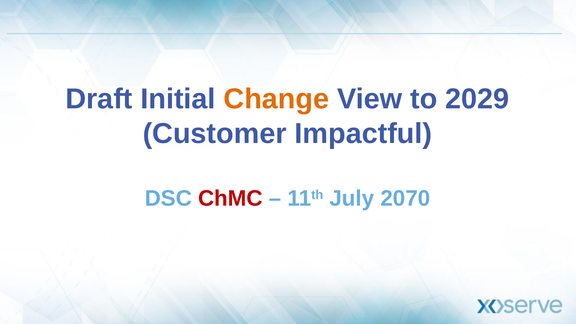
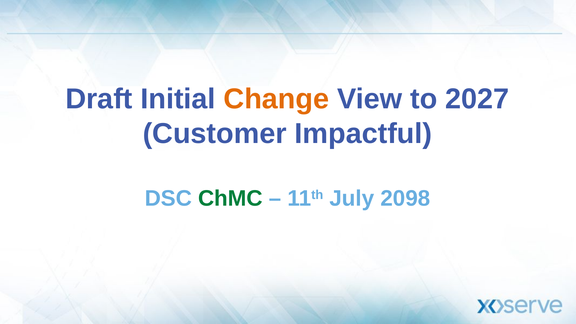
2029: 2029 -> 2027
ChMC colour: red -> green
2070: 2070 -> 2098
